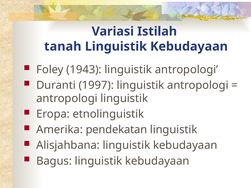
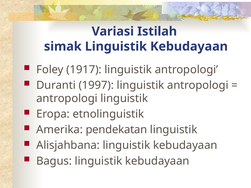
tanah: tanah -> simak
1943: 1943 -> 1917
